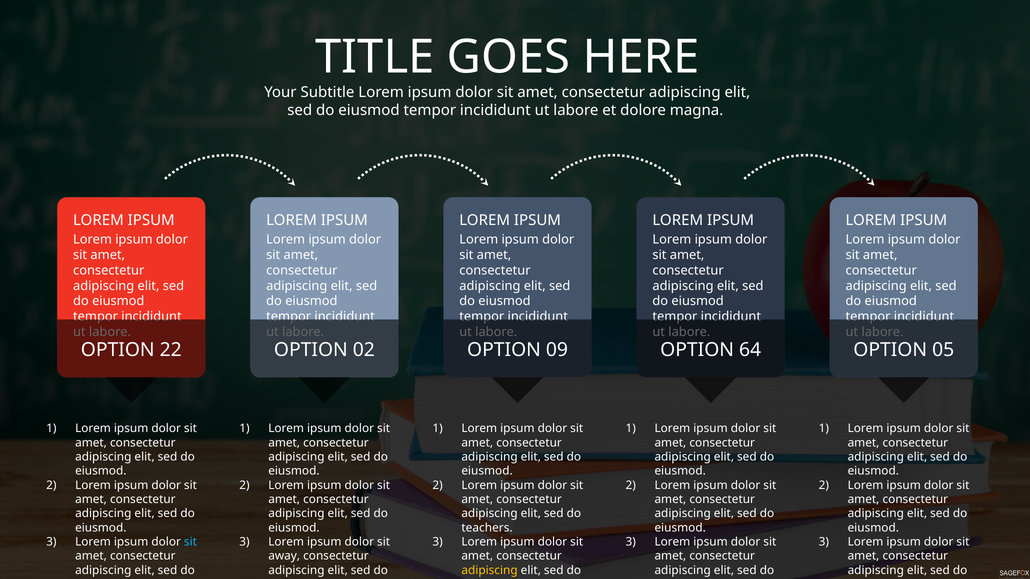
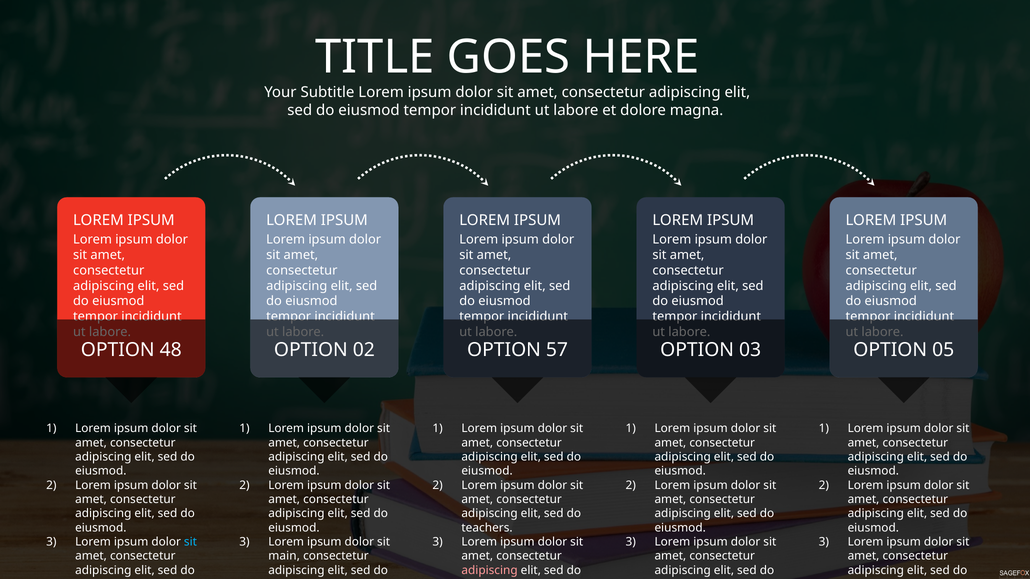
22: 22 -> 48
09: 09 -> 57
64: 64 -> 03
away: away -> main
adipiscing at (490, 571) colour: yellow -> pink
